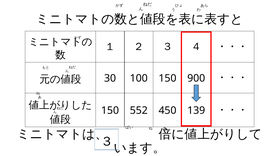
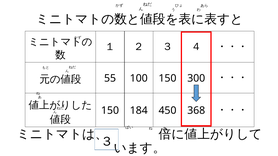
30: 30 -> 55
900: 900 -> 300
552: 552 -> 184
139: 139 -> 368
